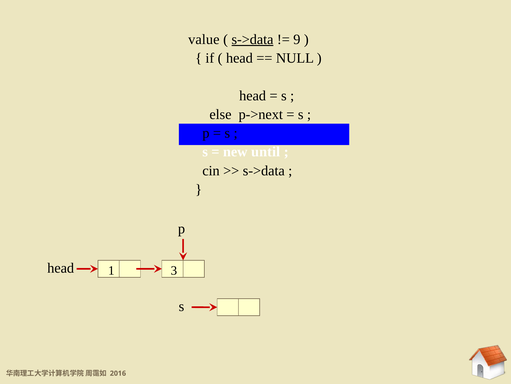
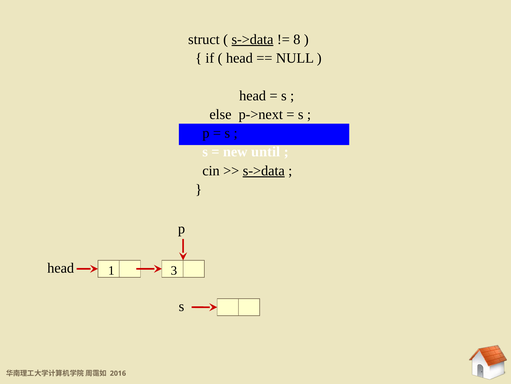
value: value -> struct
9: 9 -> 8
s->data at (264, 170) underline: none -> present
